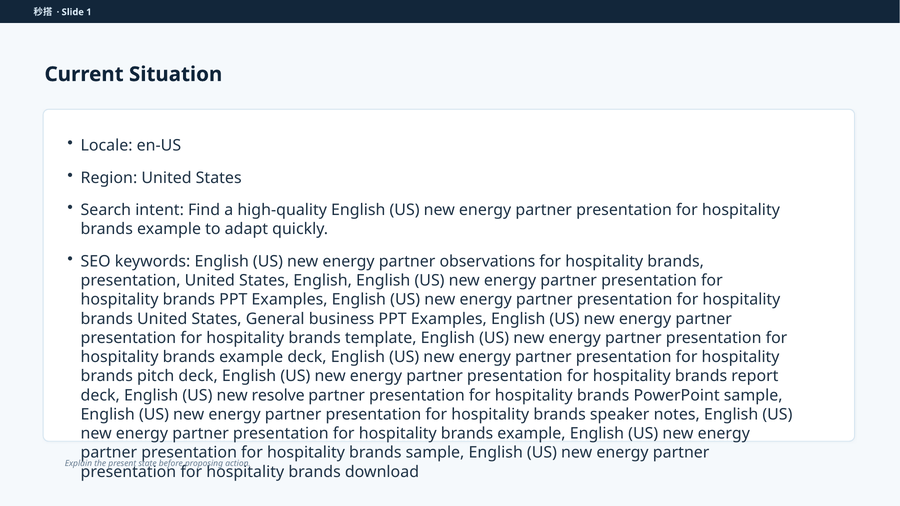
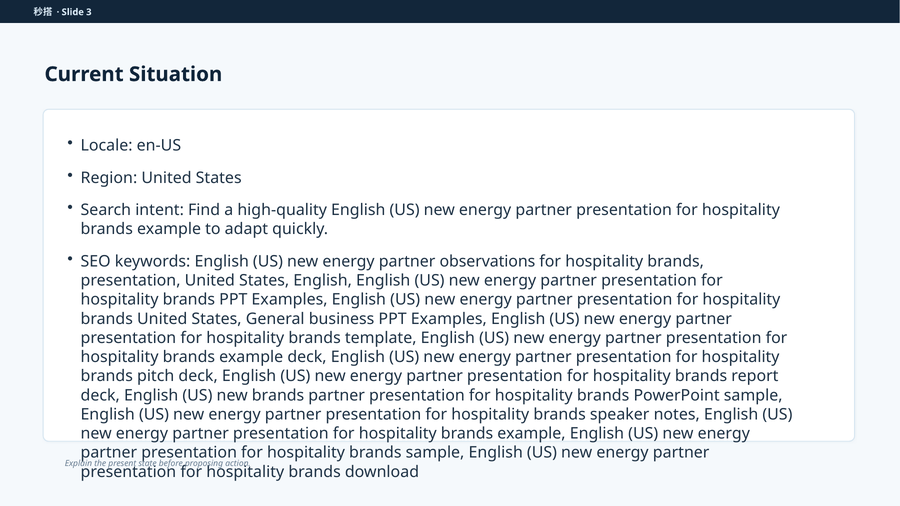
1: 1 -> 3
new resolve: resolve -> brands
